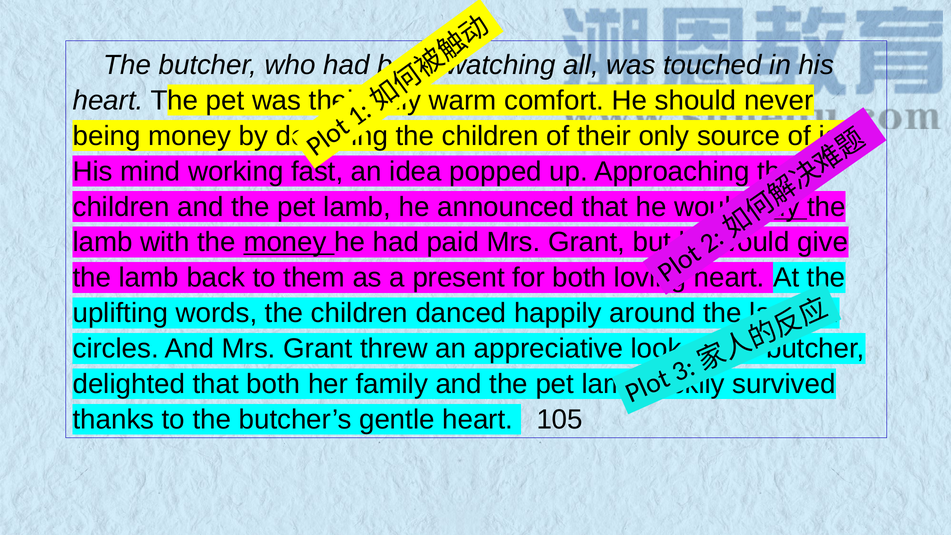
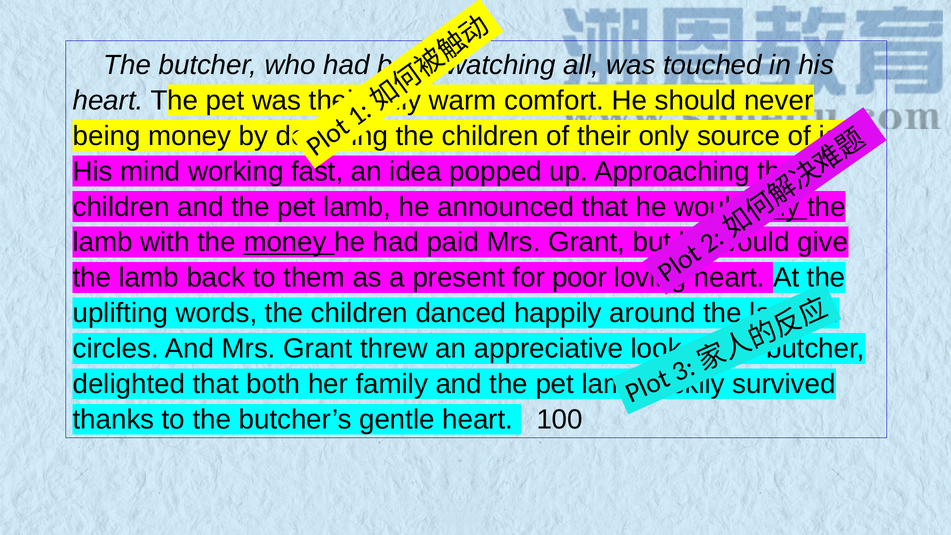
for both: both -> poor
105: 105 -> 100
